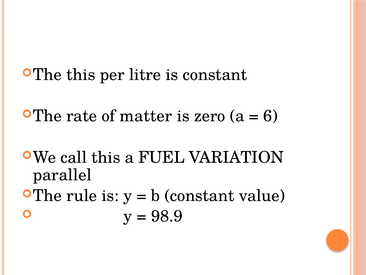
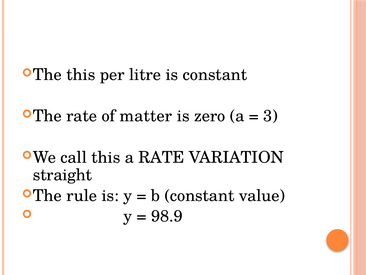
6: 6 -> 3
a FUEL: FUEL -> RATE
parallel: parallel -> straight
